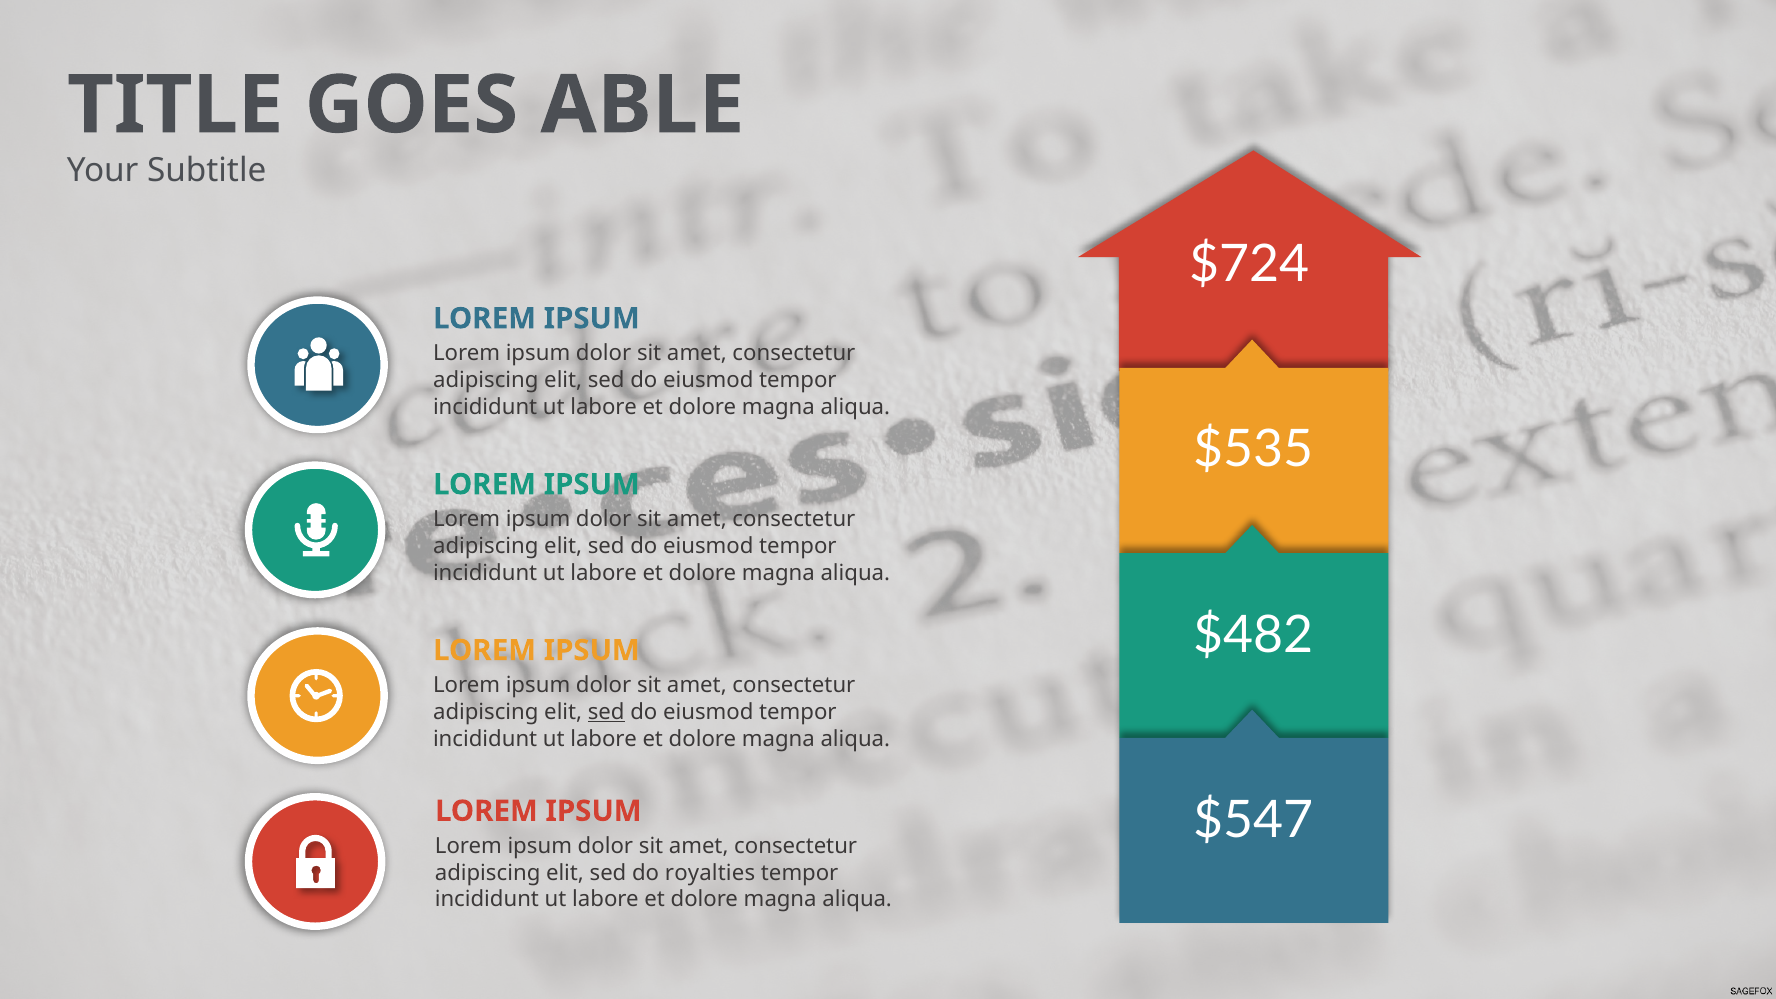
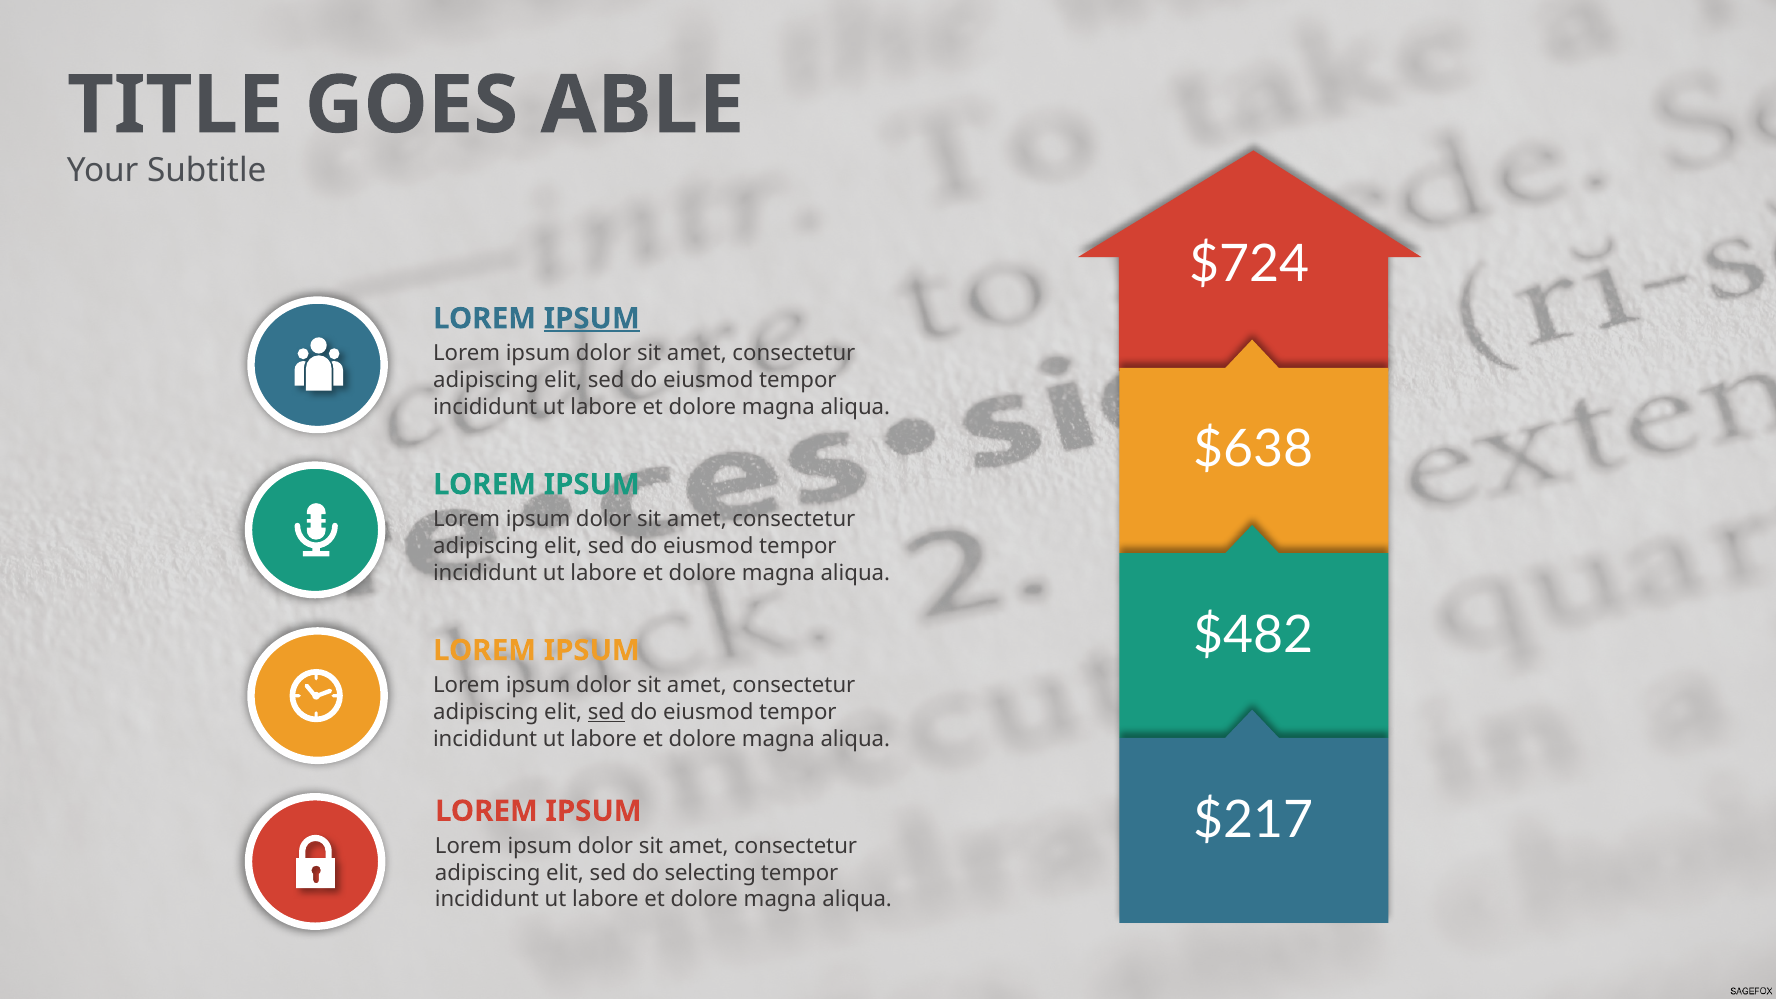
IPSUM at (592, 319) underline: none -> present
$535: $535 -> $638
$547: $547 -> $217
royalties: royalties -> selecting
